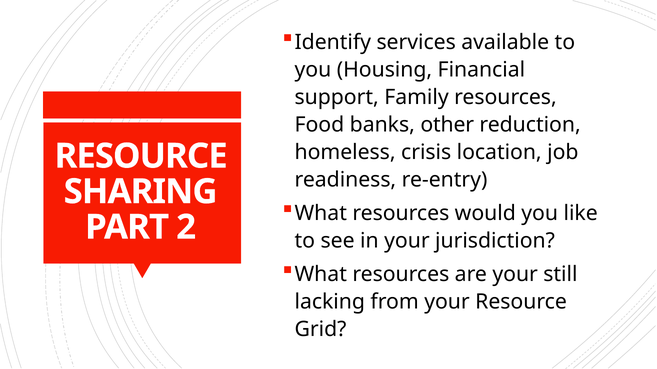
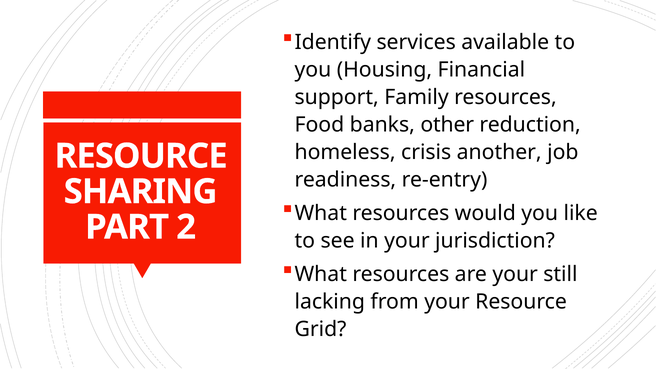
location: location -> another
